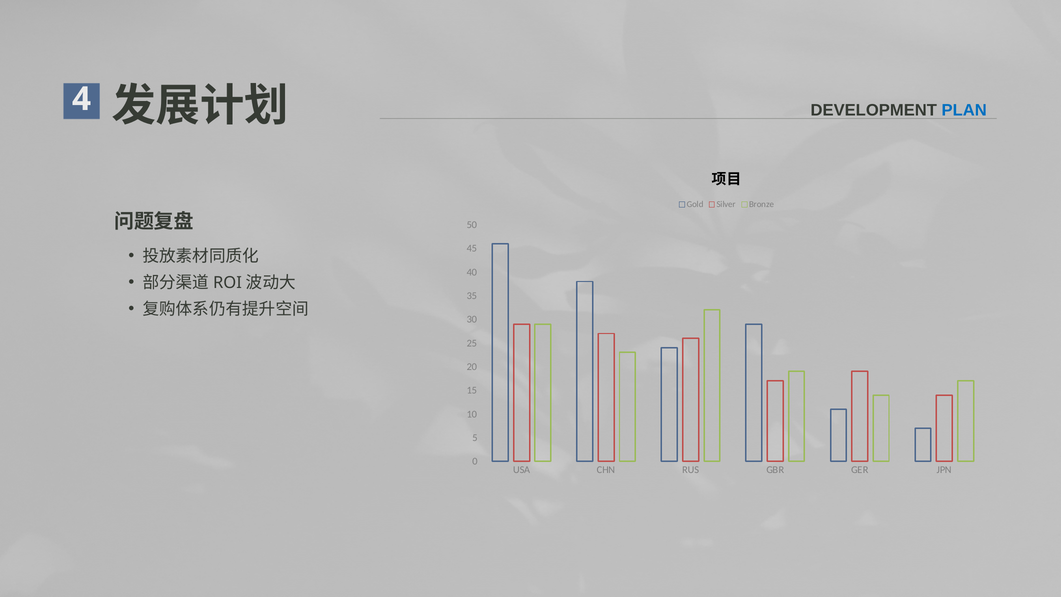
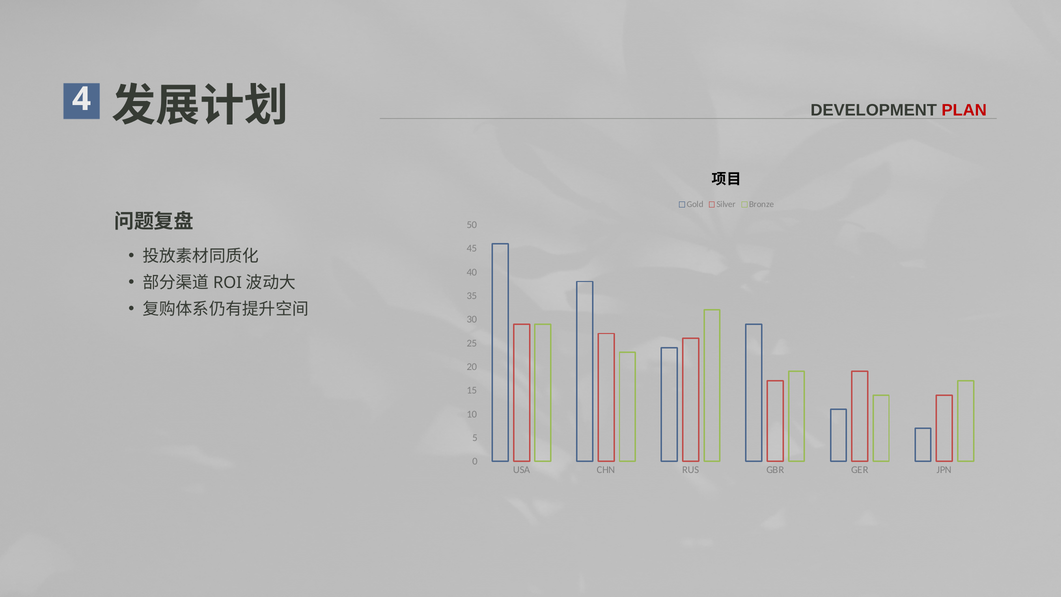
PLAN colour: blue -> red
